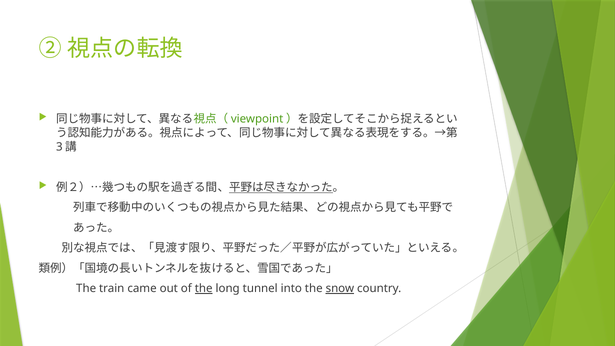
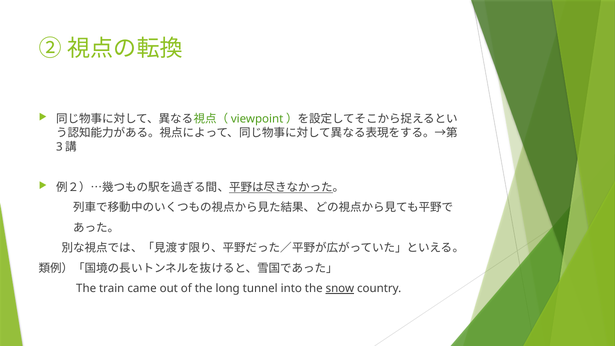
the at (204, 288) underline: present -> none
